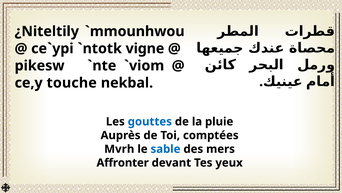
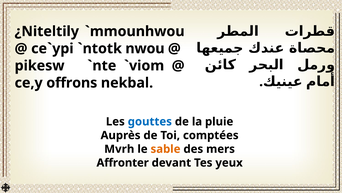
vigne: vigne -> nwou
touche: touche -> offrons
sable colour: blue -> orange
